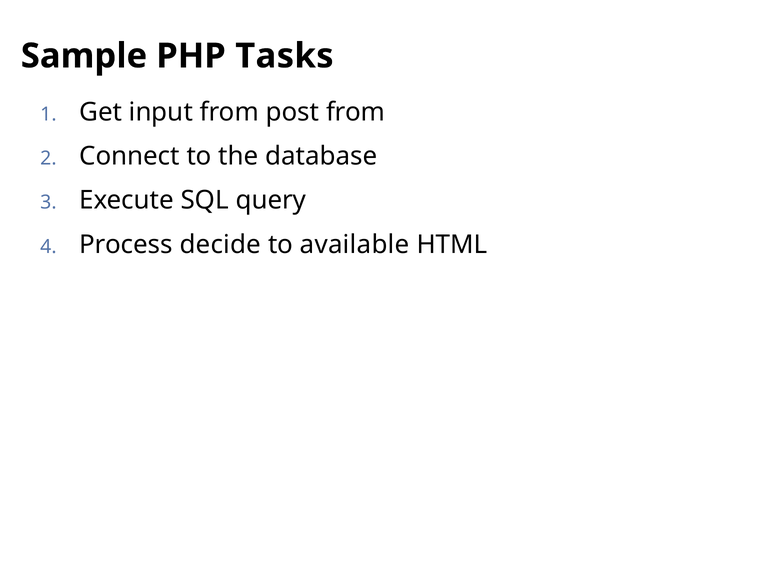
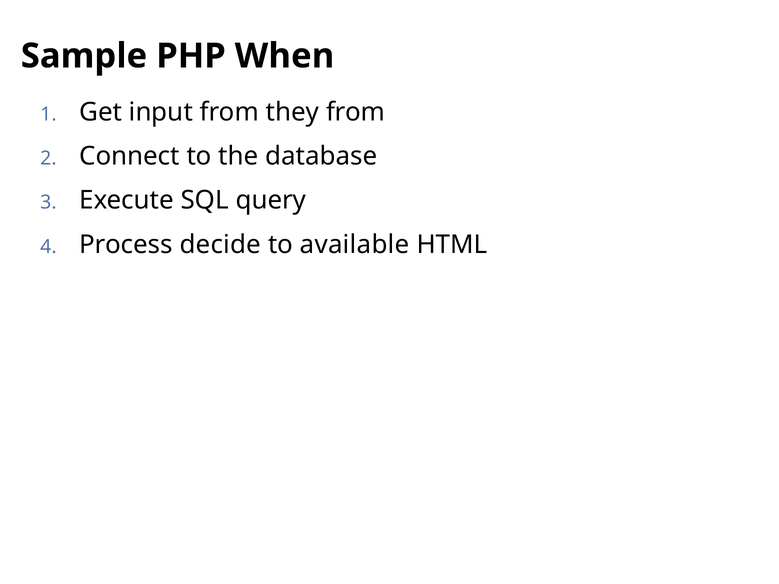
Tasks: Tasks -> When
post: post -> they
